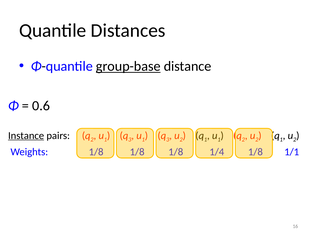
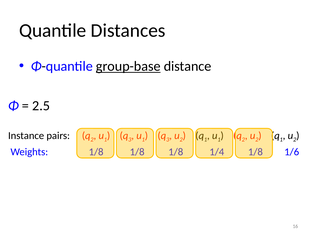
0.6: 0.6 -> 2.5
Instance underline: present -> none
1/1: 1/1 -> 1/6
